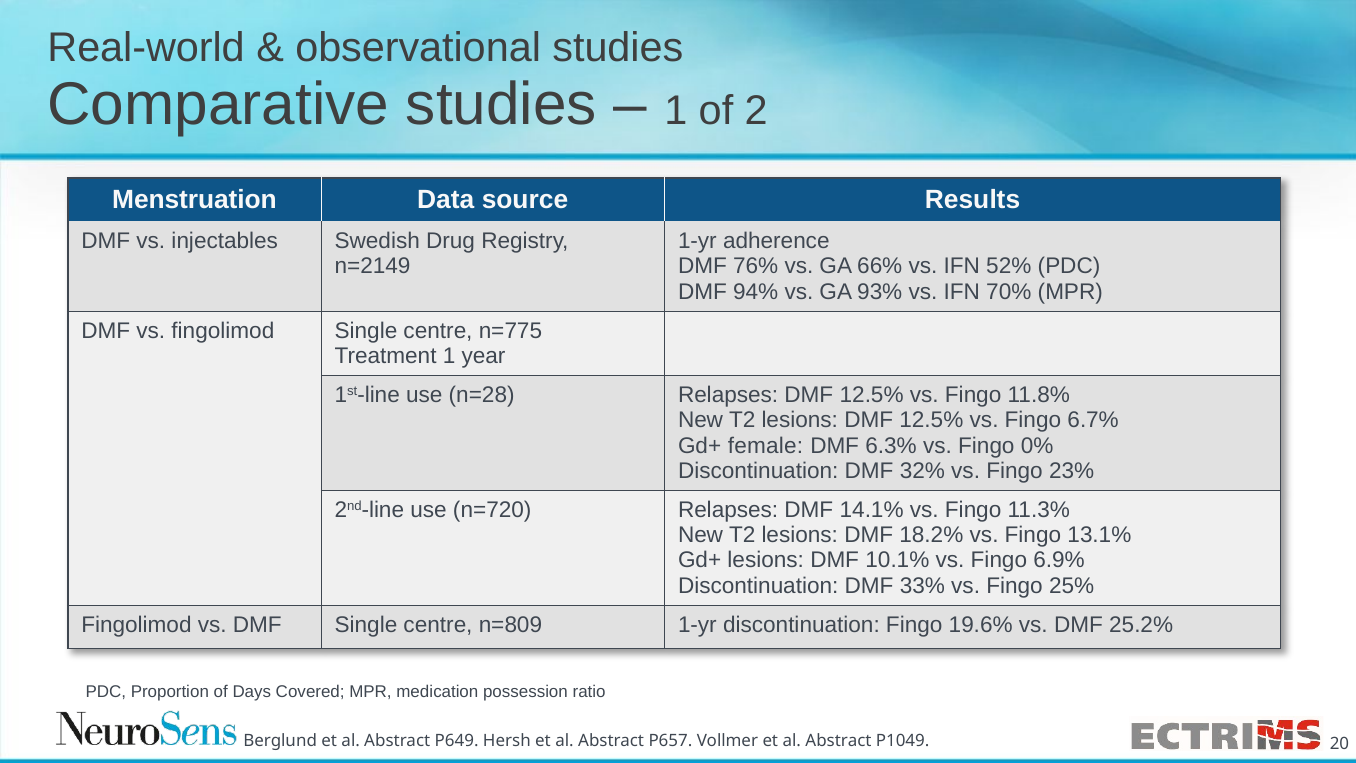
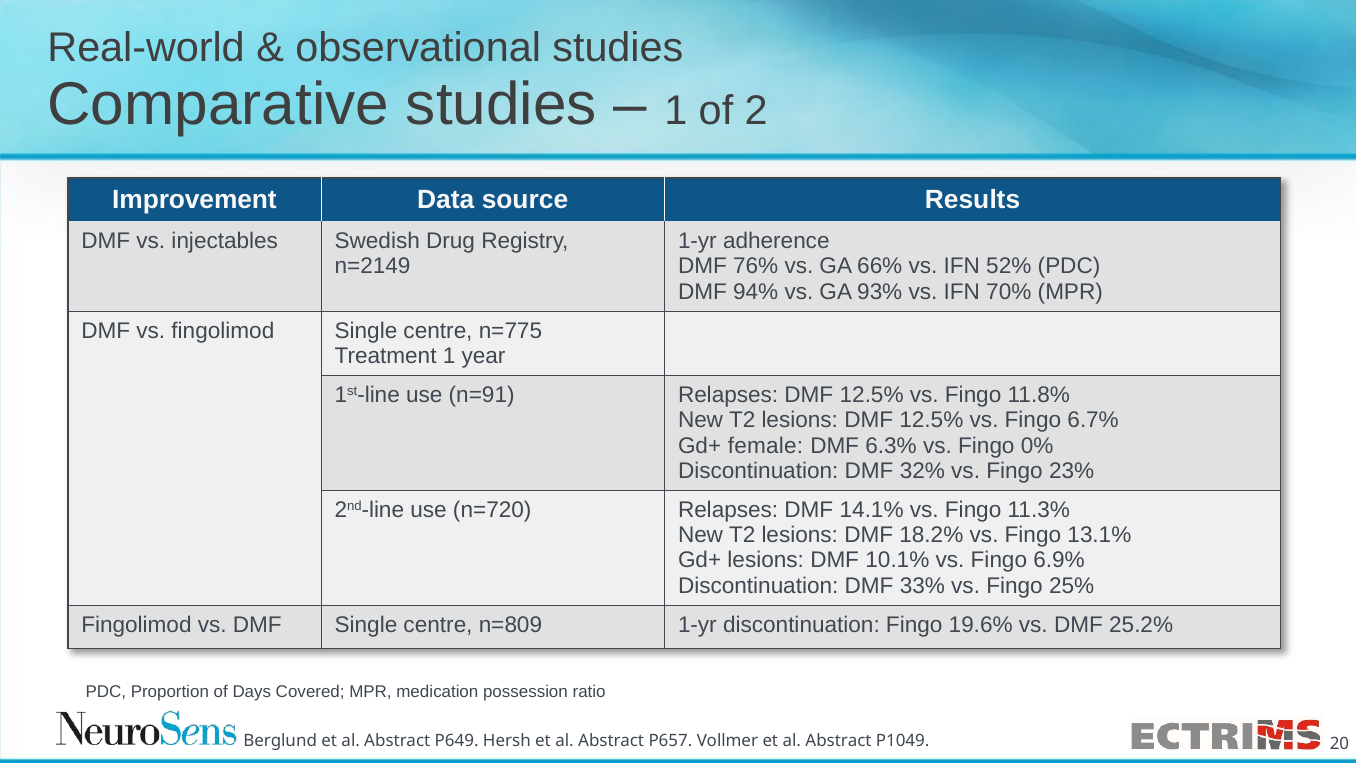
Menstruation: Menstruation -> Improvement
n=28: n=28 -> n=91
